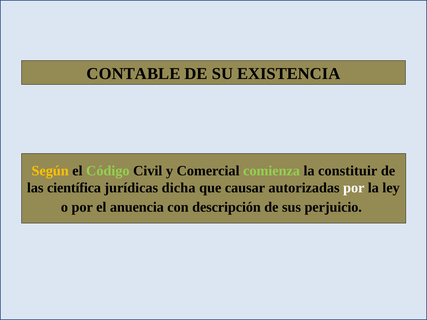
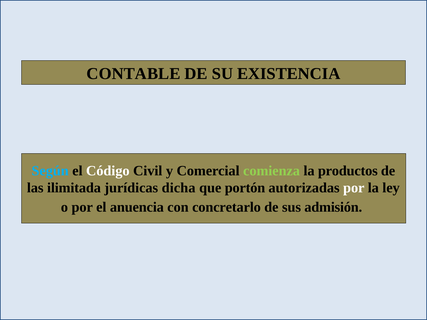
Según colour: yellow -> light blue
Código colour: light green -> white
constituir: constituir -> productos
científica: científica -> ilimitada
causar: causar -> portón
descripción: descripción -> concretarlo
perjuicio: perjuicio -> admisión
